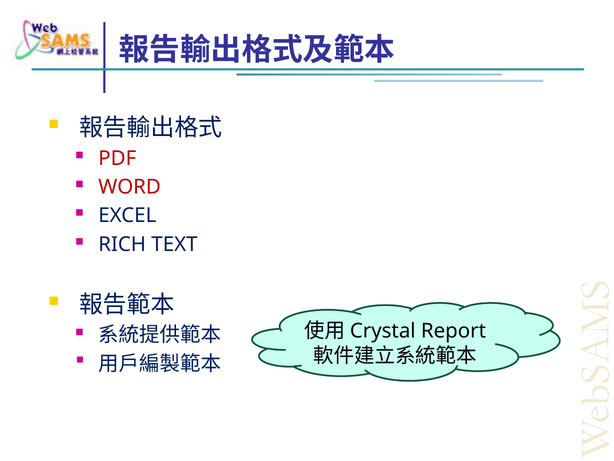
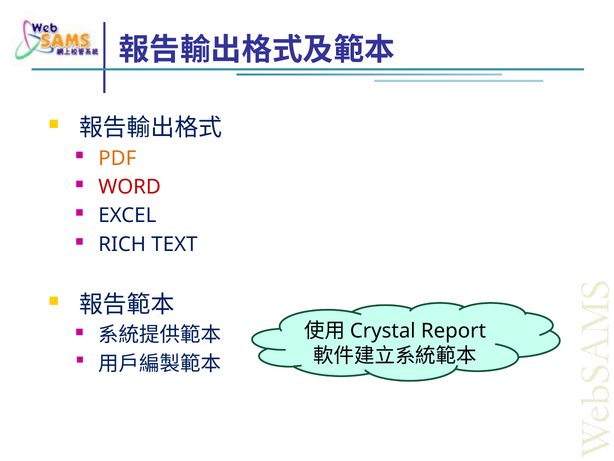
PDF colour: red -> orange
